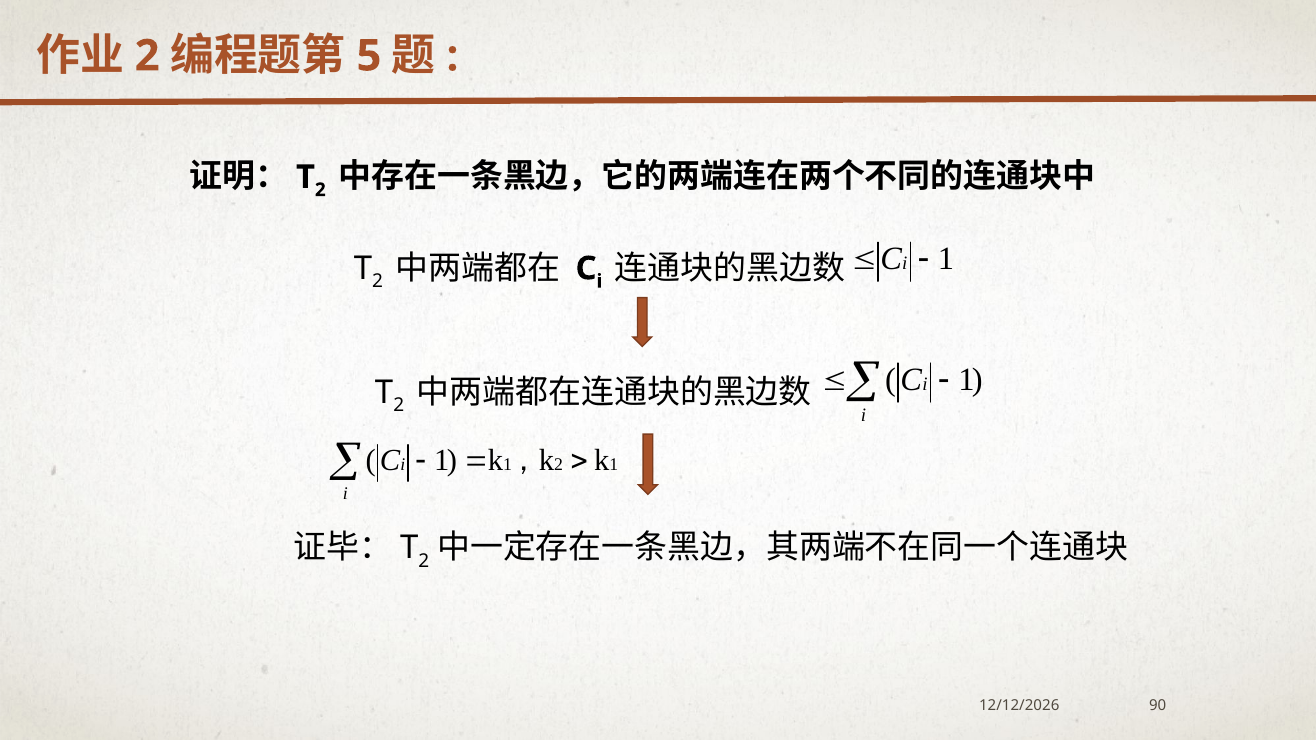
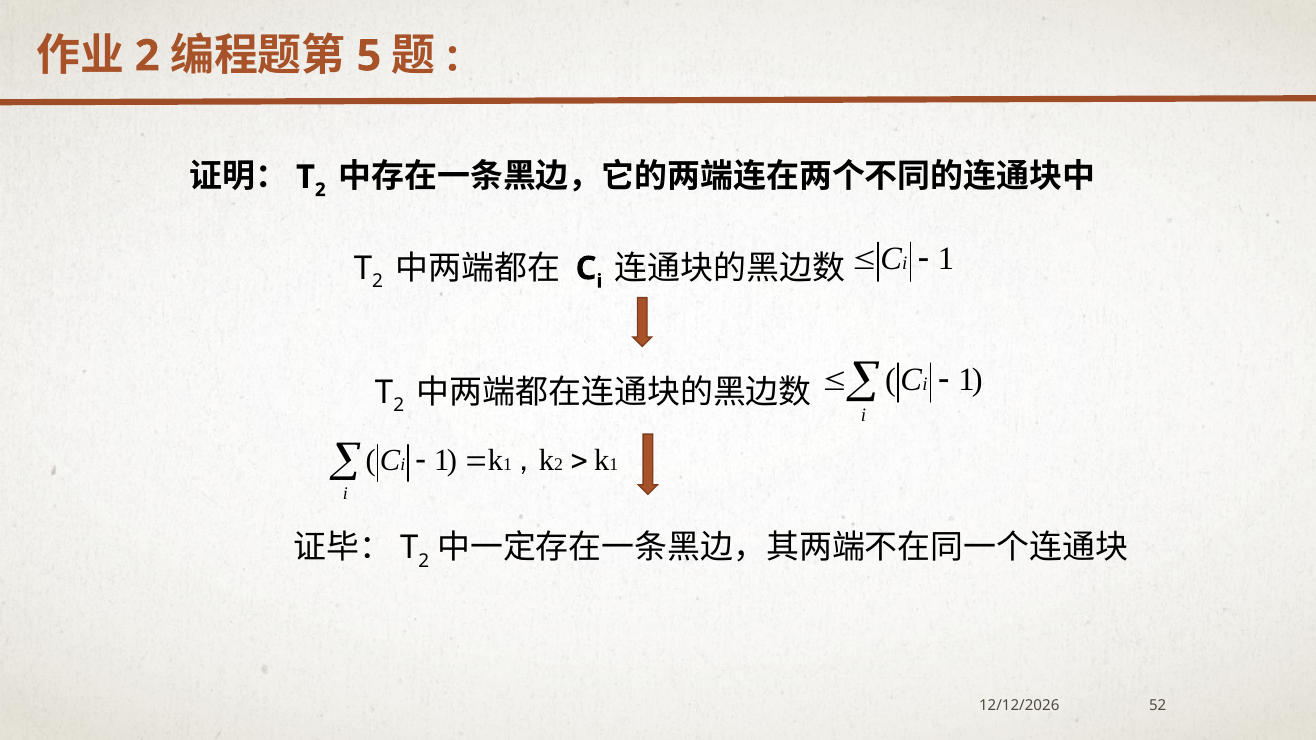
90: 90 -> 52
